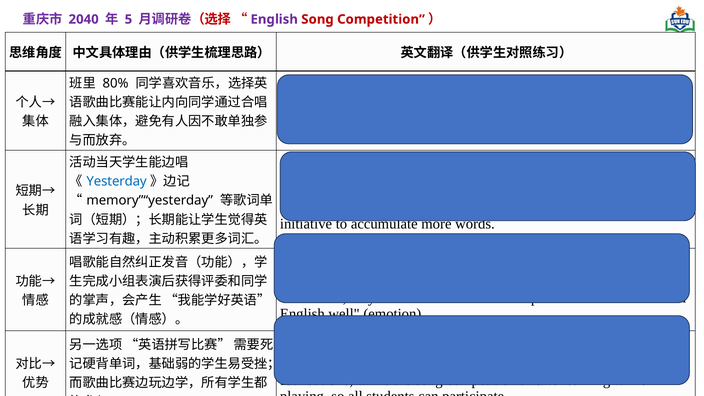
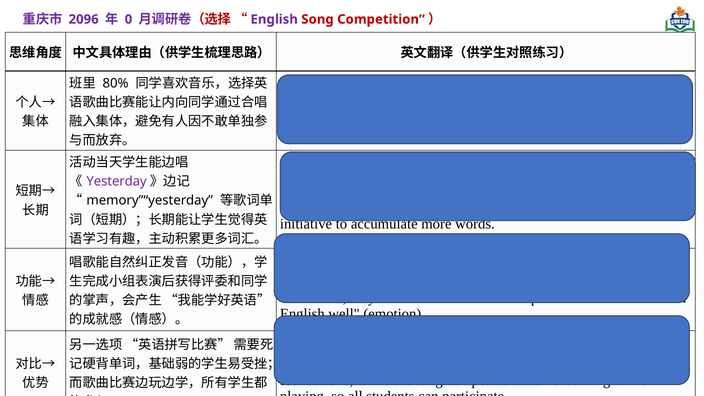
2040: 2040 -> 2096
5: 5 -> 0
Yesterday at (117, 181) colour: blue -> purple
